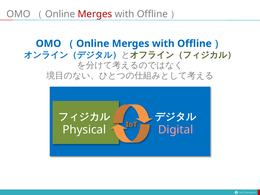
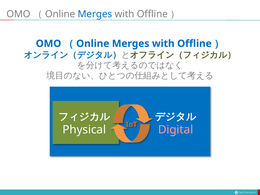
Merges at (95, 14) colour: red -> blue
